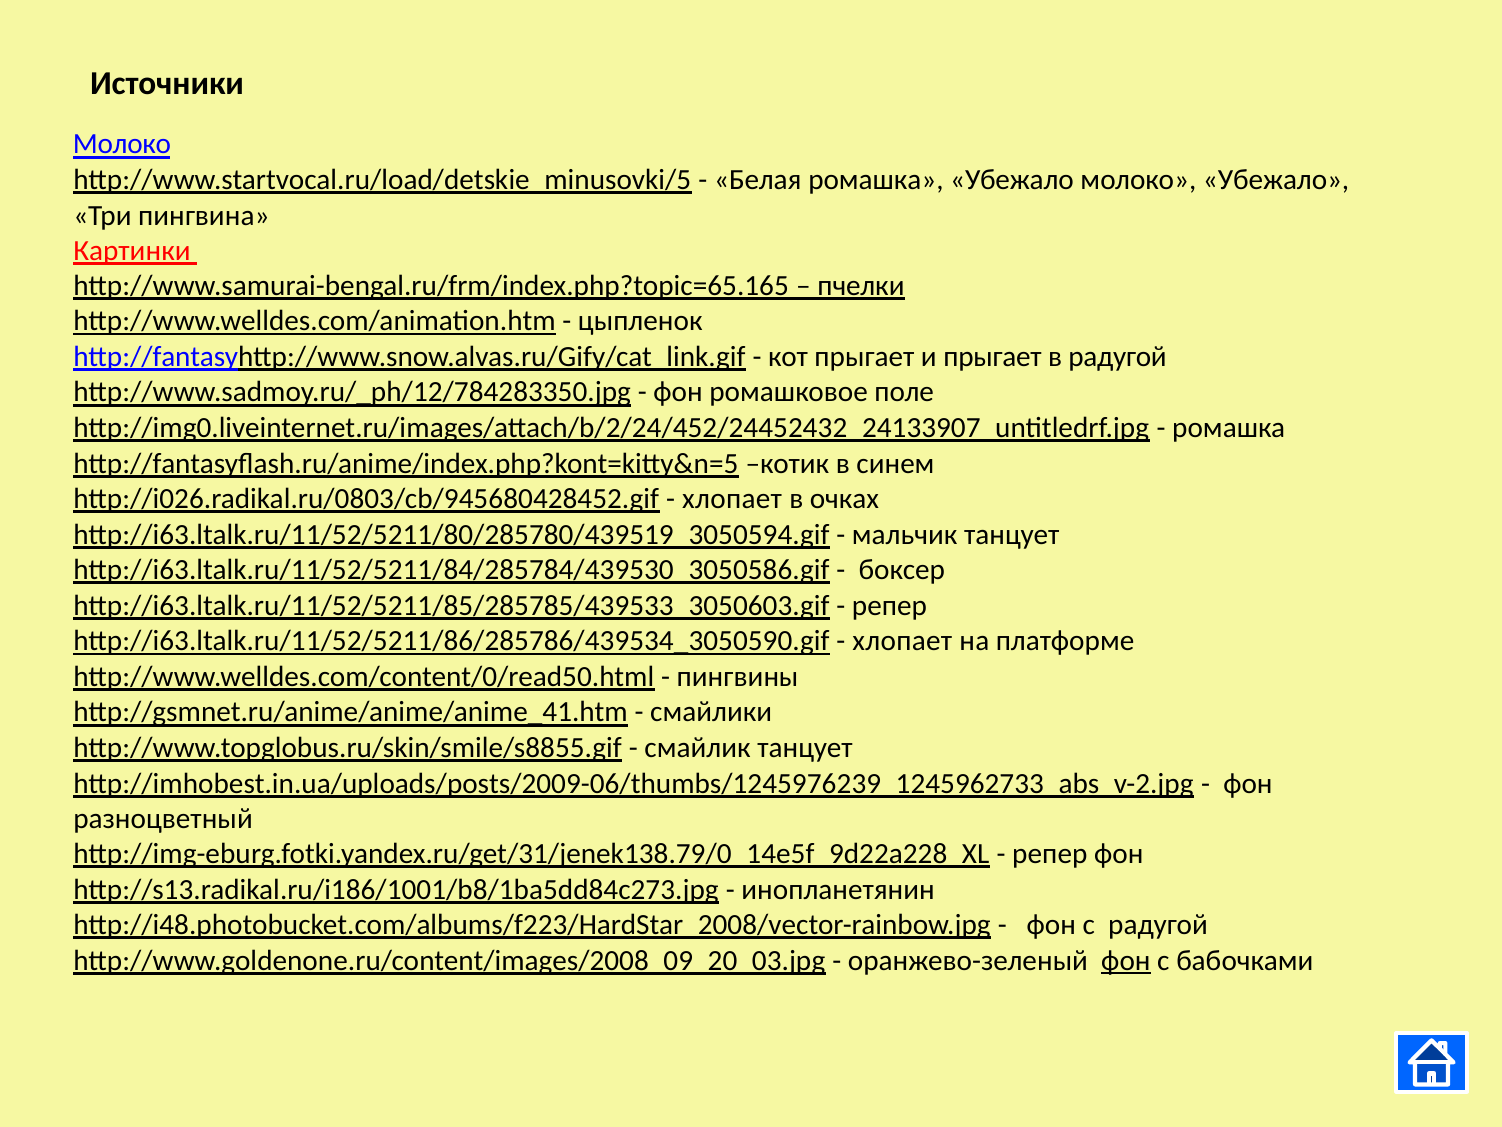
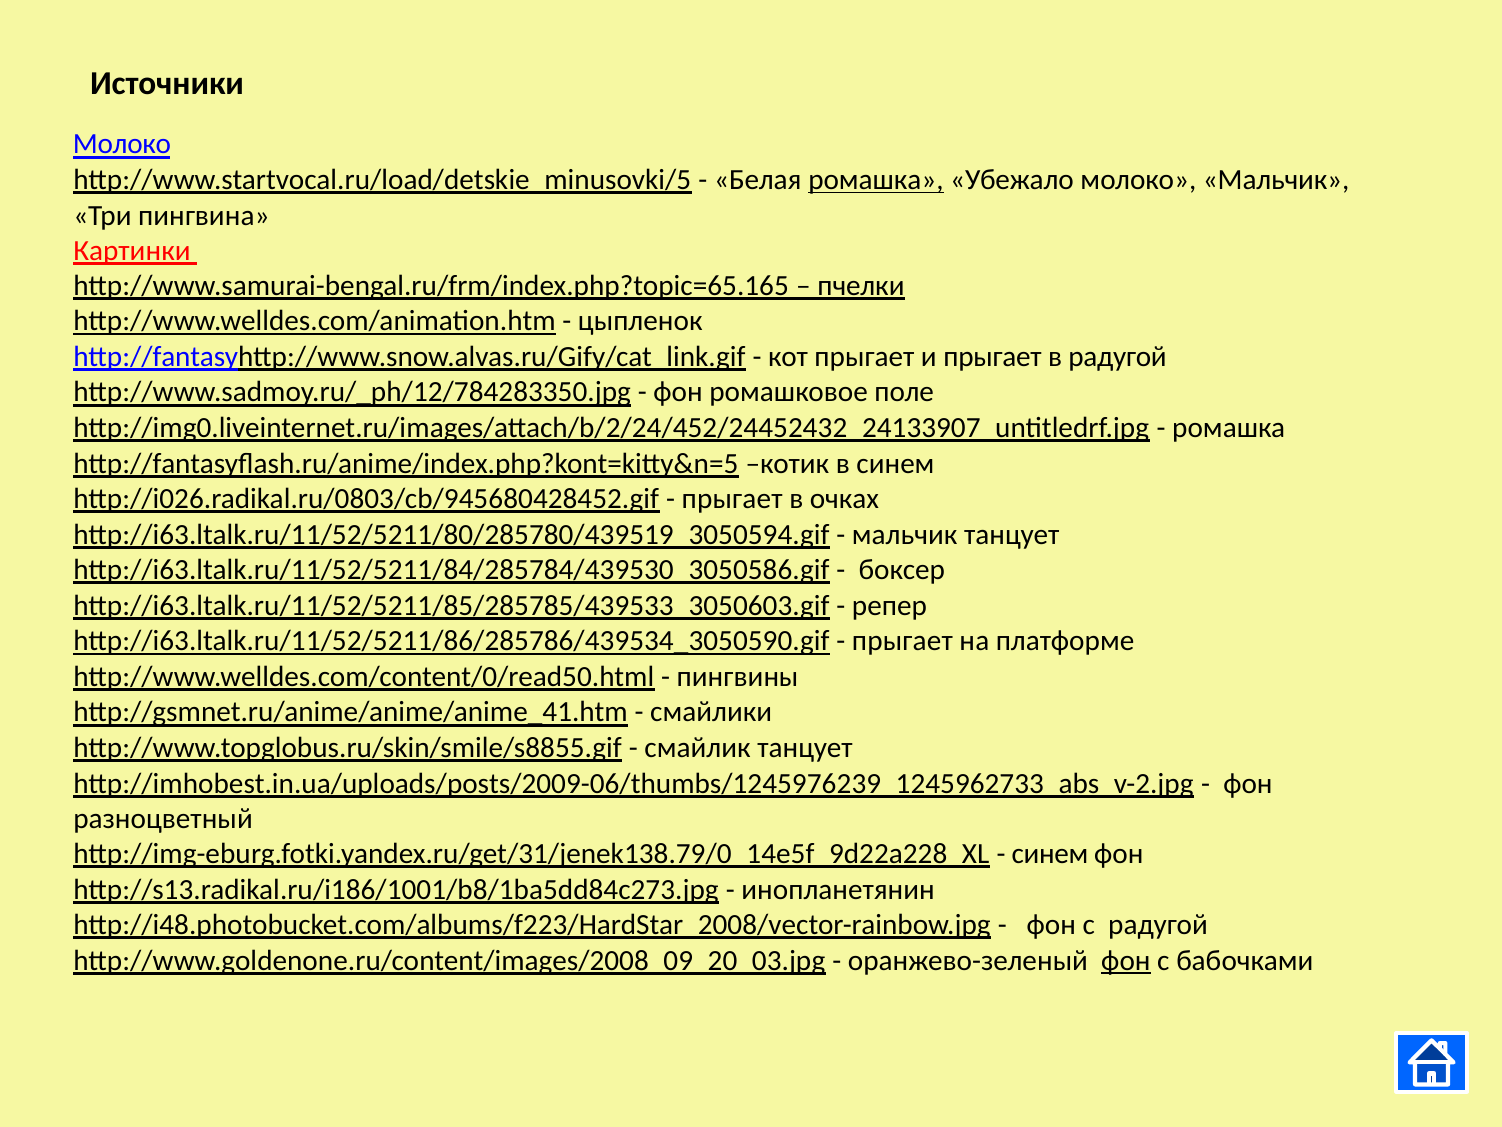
ромашка at (876, 180) underline: none -> present
молоко Убежало: Убежало -> Мальчик
хлопает at (732, 499): хлопает -> прыгает
хлопает at (902, 641): хлопает -> прыгает
репер at (1050, 854): репер -> синем
